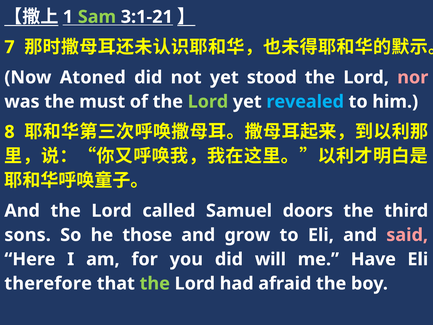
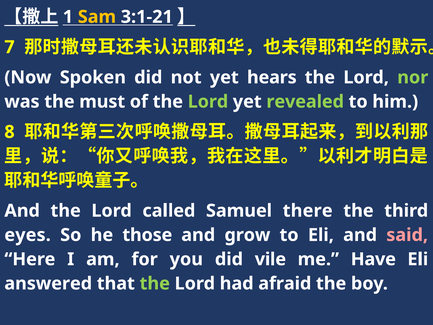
Sam colour: light green -> yellow
Atoned: Atoned -> Spoken
stood: stood -> hears
nor colour: pink -> light green
revealed colour: light blue -> light green
doors: doors -> there
sons: sons -> eyes
will: will -> vile
therefore: therefore -> answered
